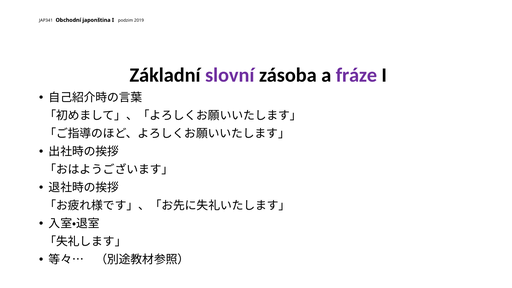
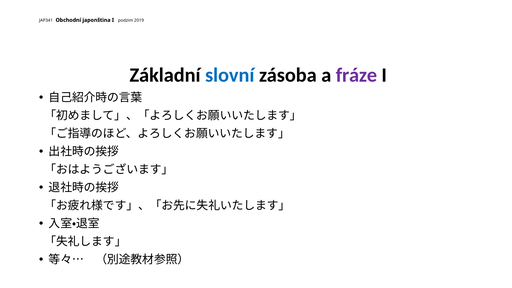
slovní colour: purple -> blue
